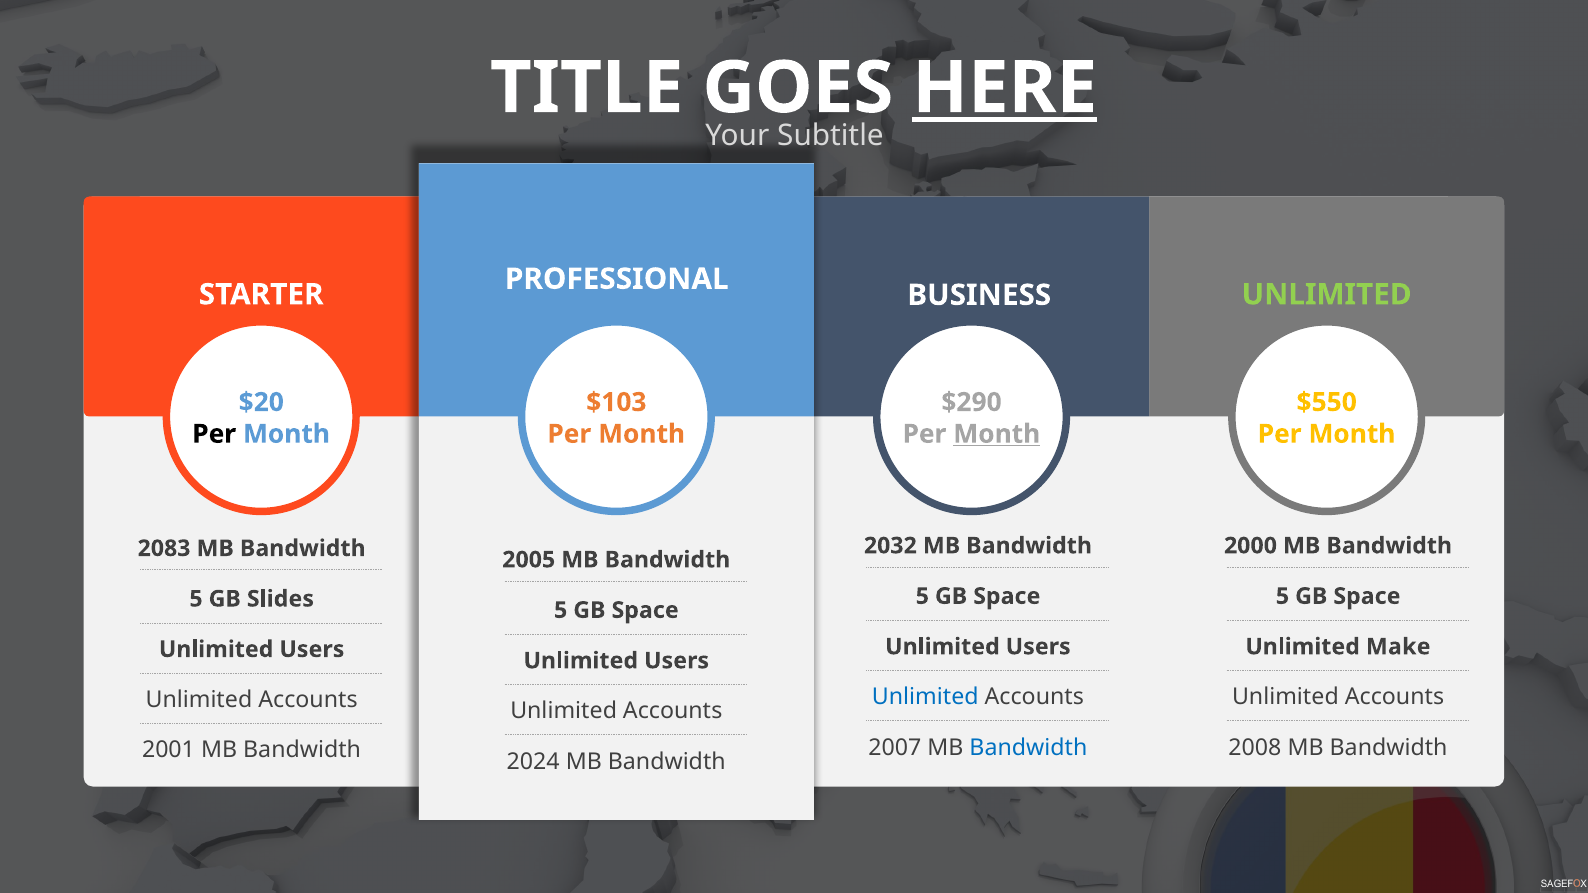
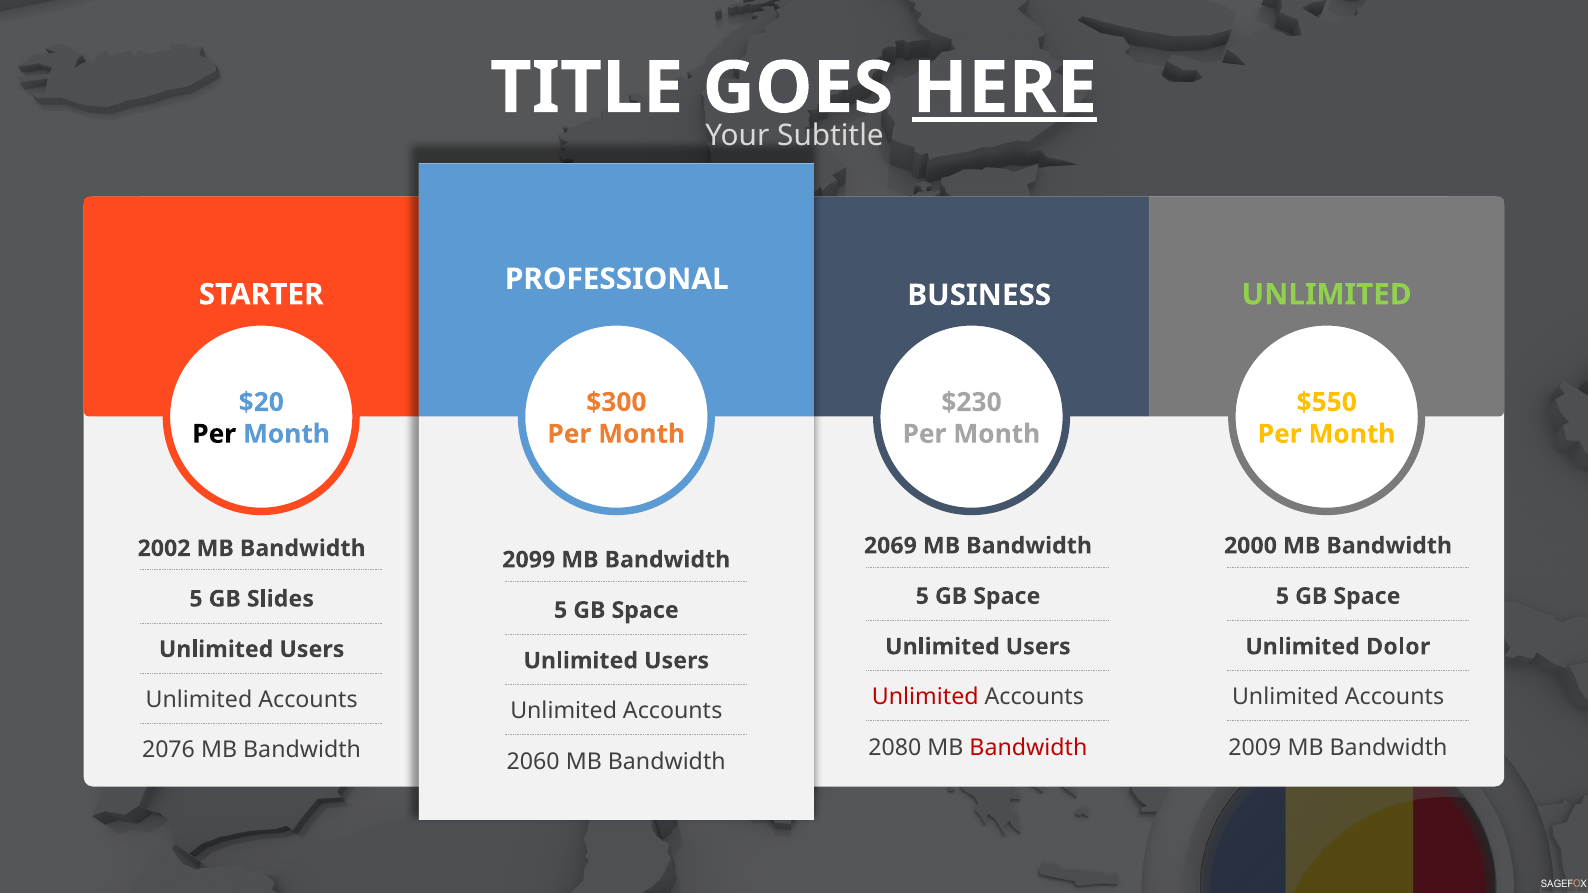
$103: $103 -> $300
$290: $290 -> $230
Month at (997, 434) underline: present -> none
2032: 2032 -> 2069
2083: 2083 -> 2002
2005: 2005 -> 2099
Make: Make -> Dolor
Unlimited at (925, 697) colour: blue -> red
2007: 2007 -> 2080
Bandwidth at (1028, 748) colour: blue -> red
2008: 2008 -> 2009
2001: 2001 -> 2076
2024: 2024 -> 2060
